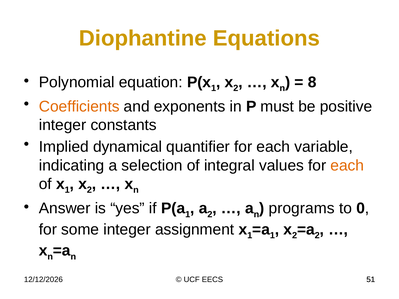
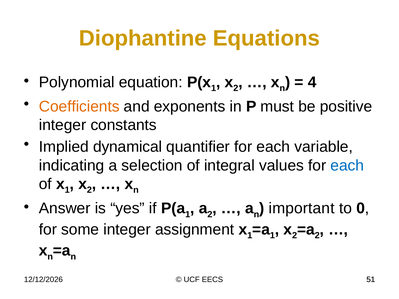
8: 8 -> 4
each at (347, 166) colour: orange -> blue
programs: programs -> important
